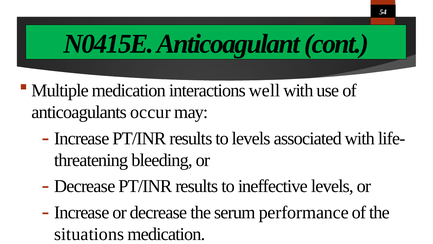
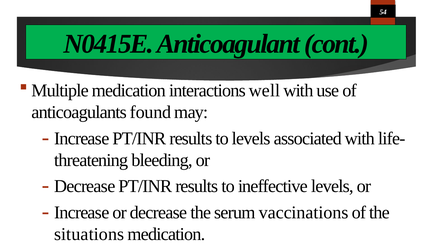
occur: occur -> found
performance: performance -> vaccinations
